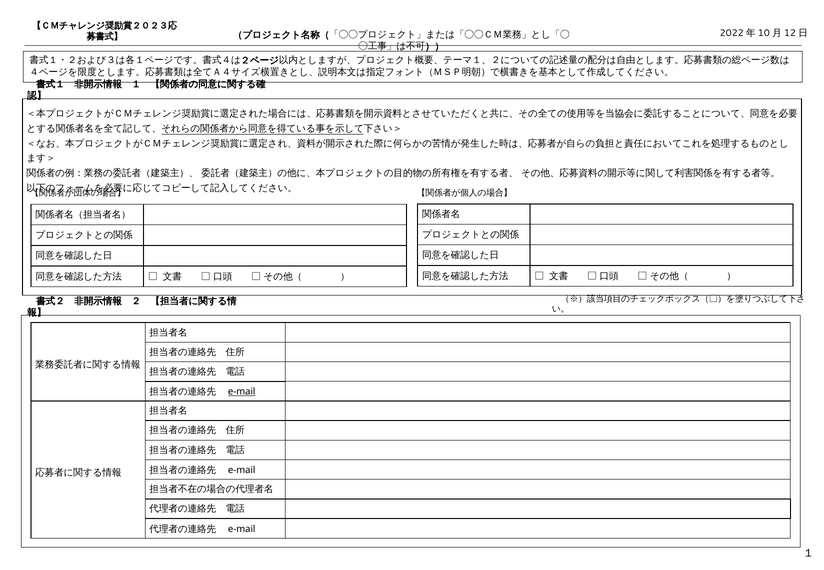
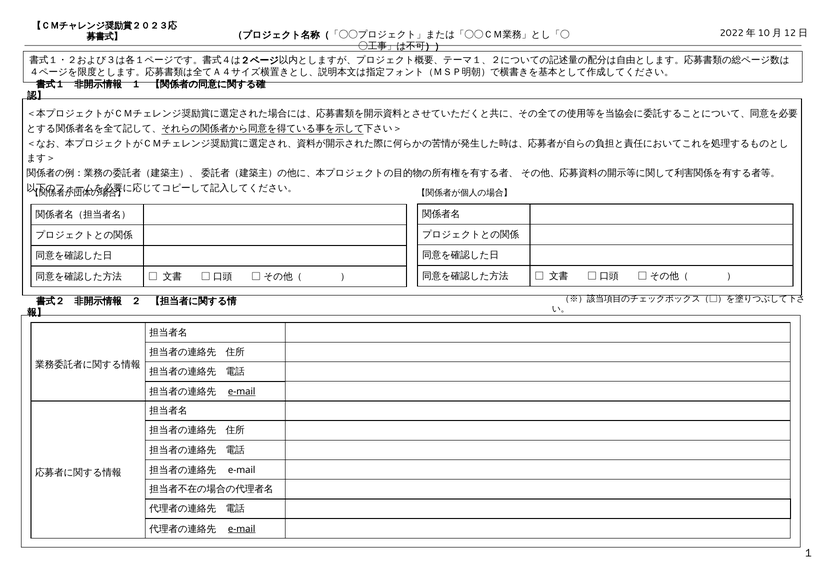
e-mail at (242, 529) underline: none -> present
